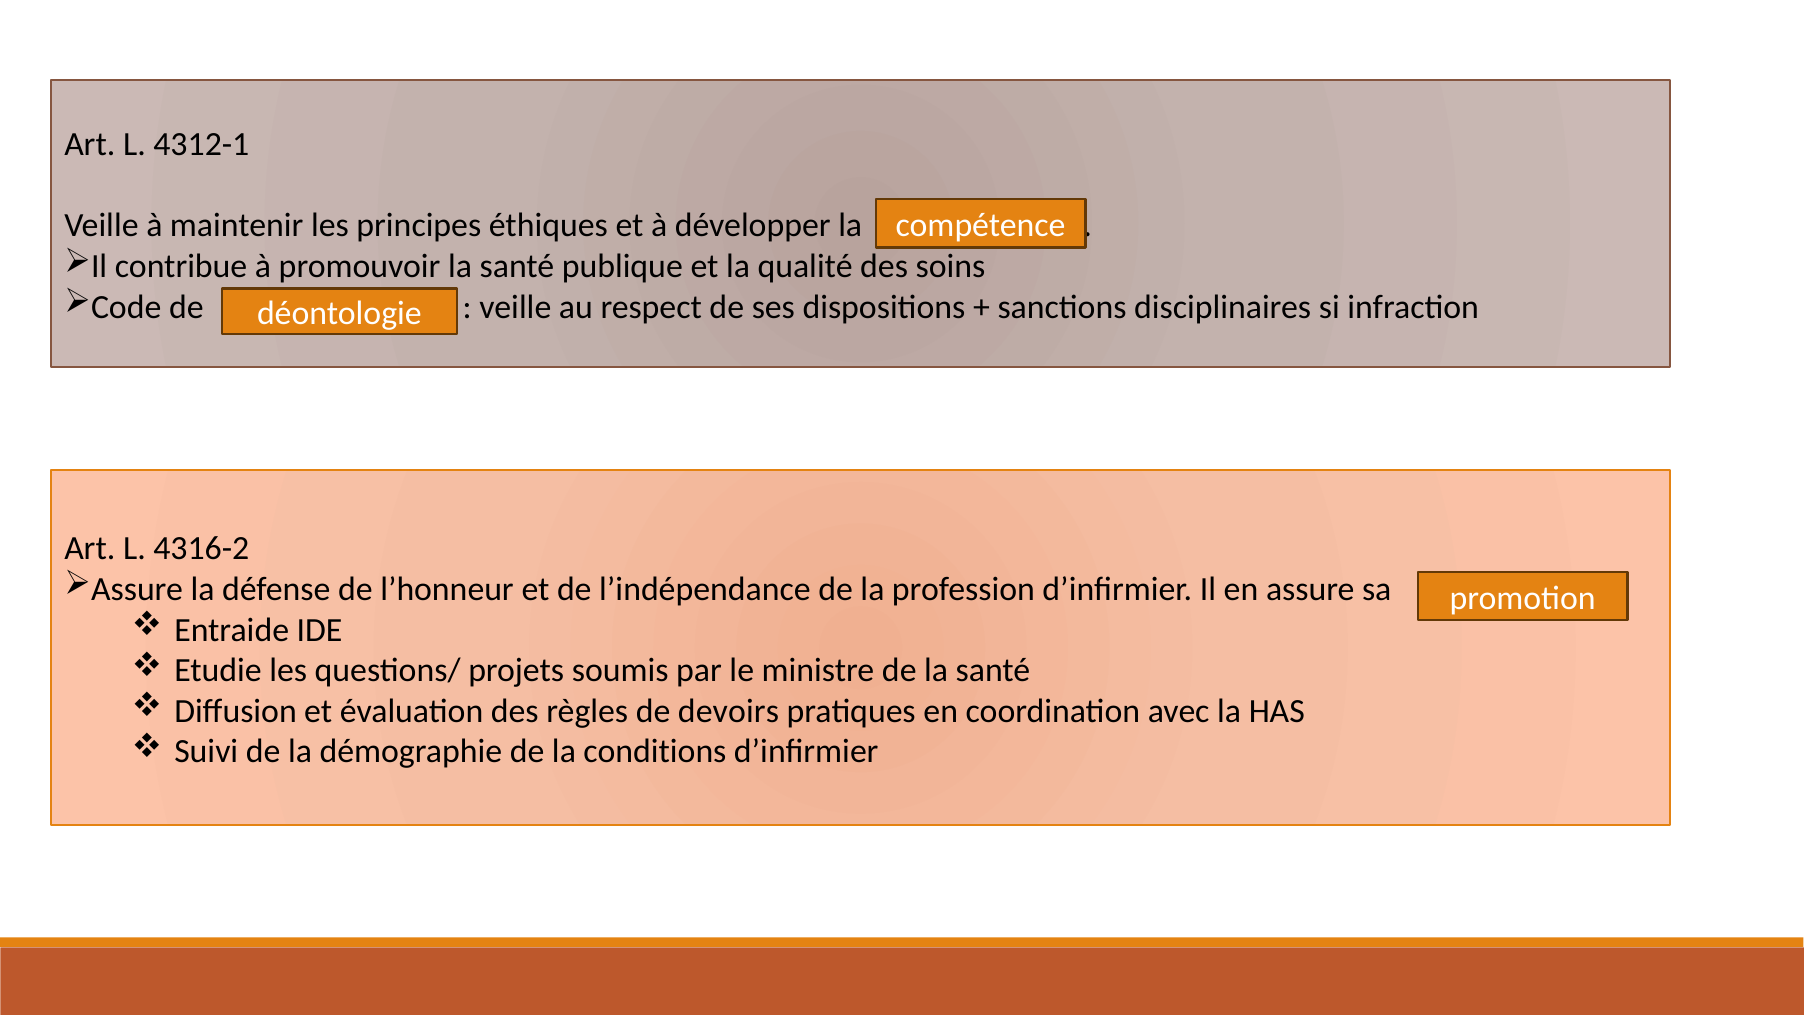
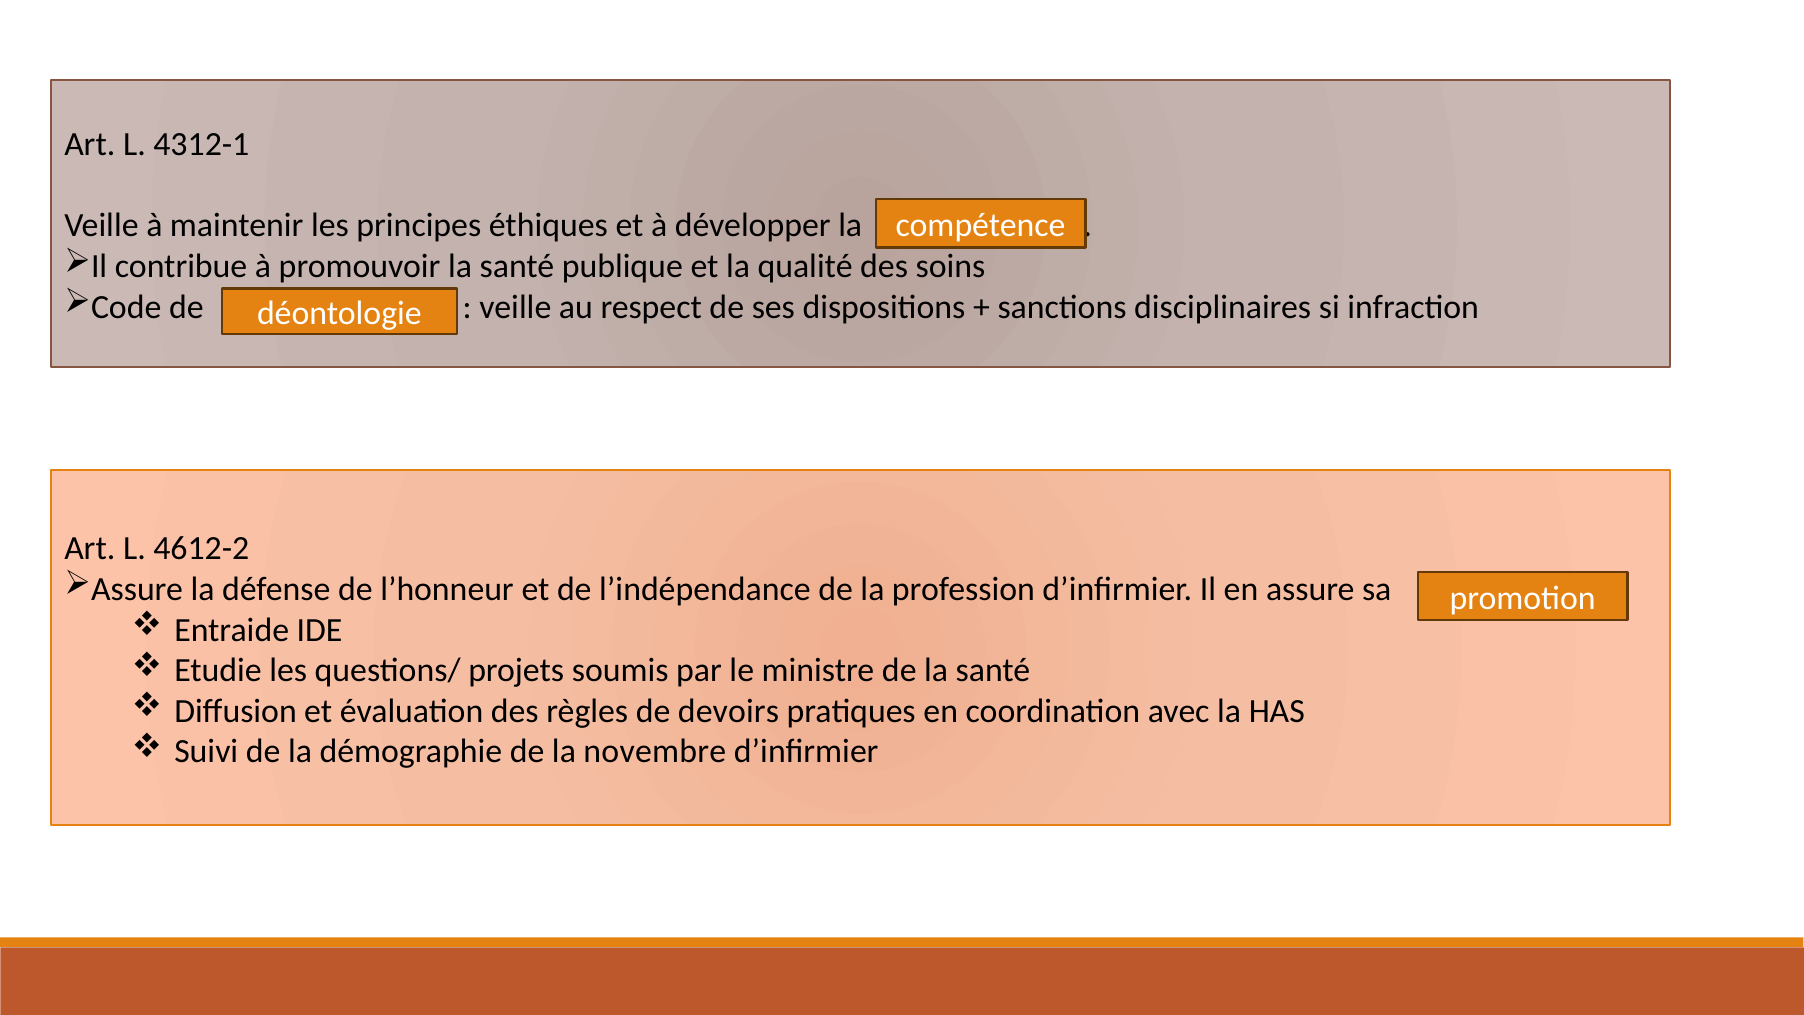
4316-2: 4316-2 -> 4612-2
conditions: conditions -> novembre
